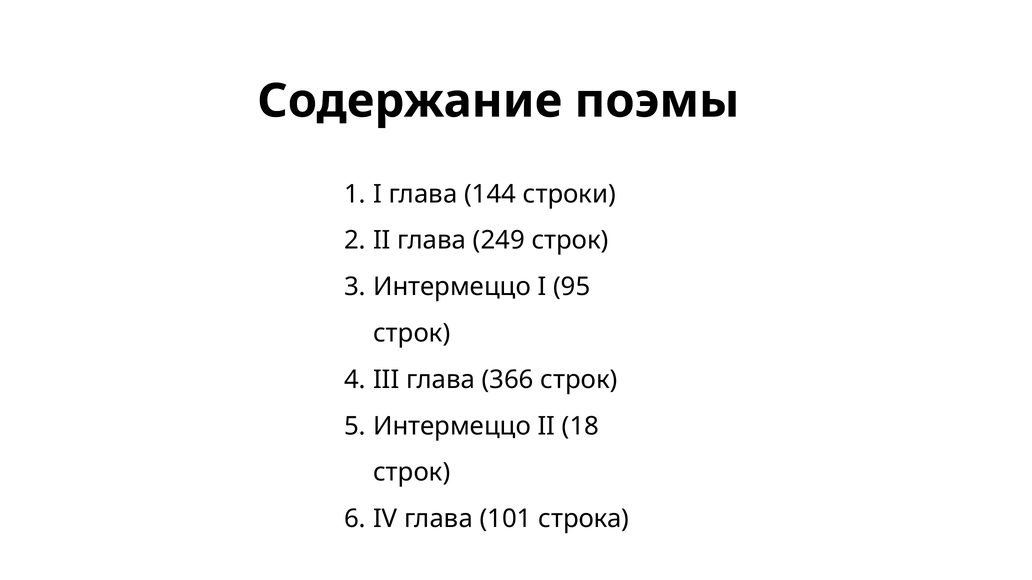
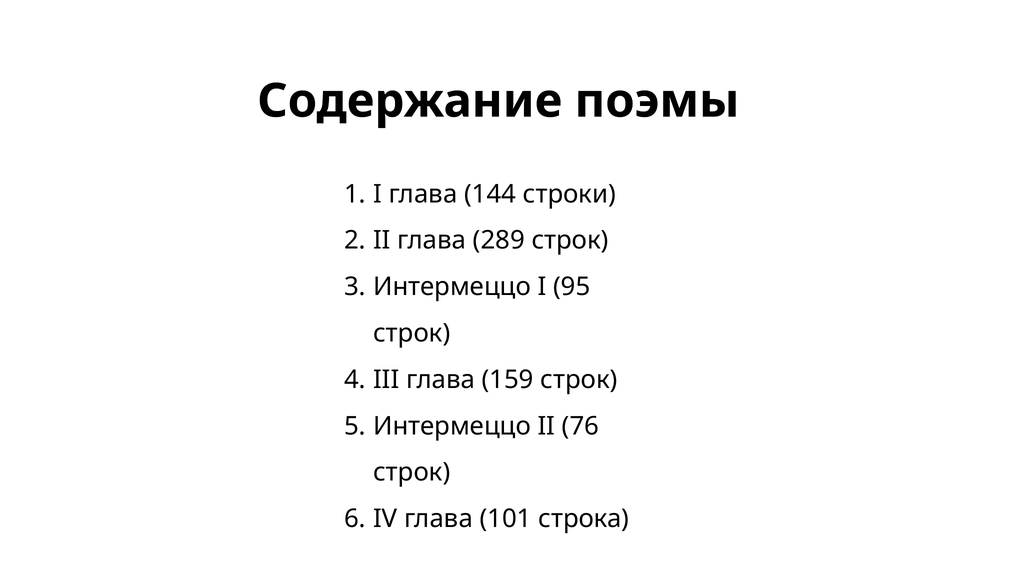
249: 249 -> 289
366: 366 -> 159
18: 18 -> 76
